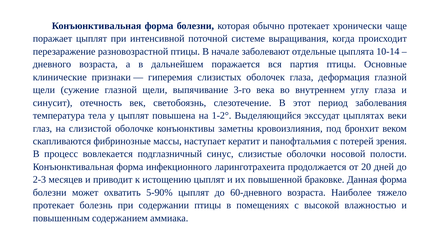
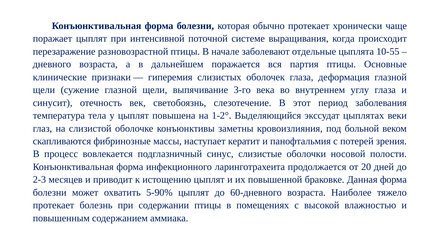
10-14: 10-14 -> 10-55
бронхит: бронхит -> больной
